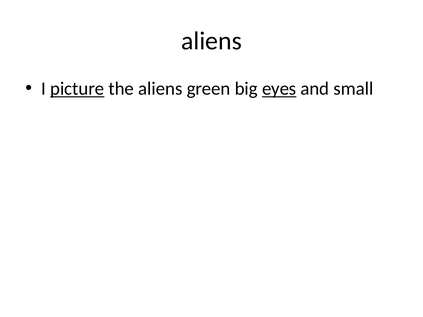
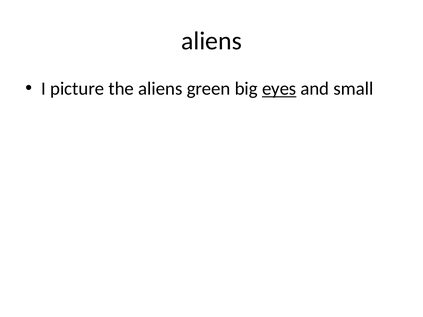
picture underline: present -> none
